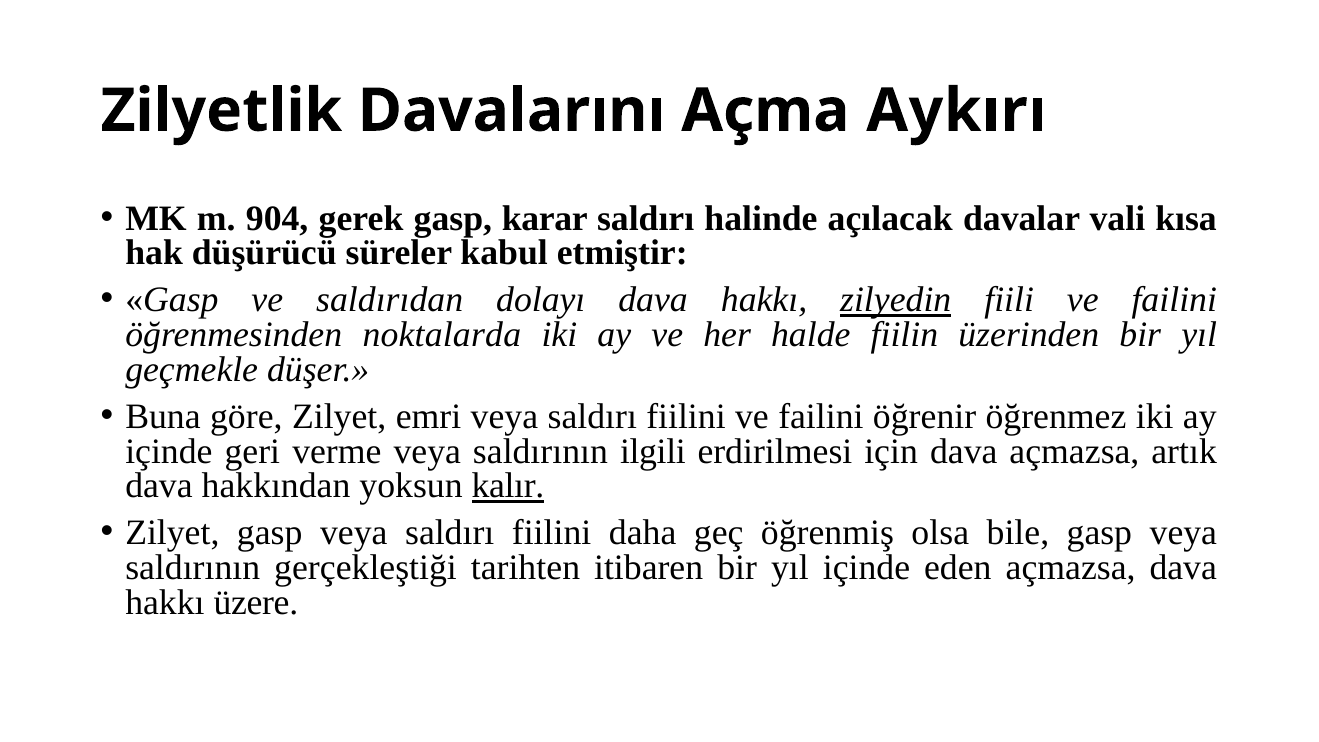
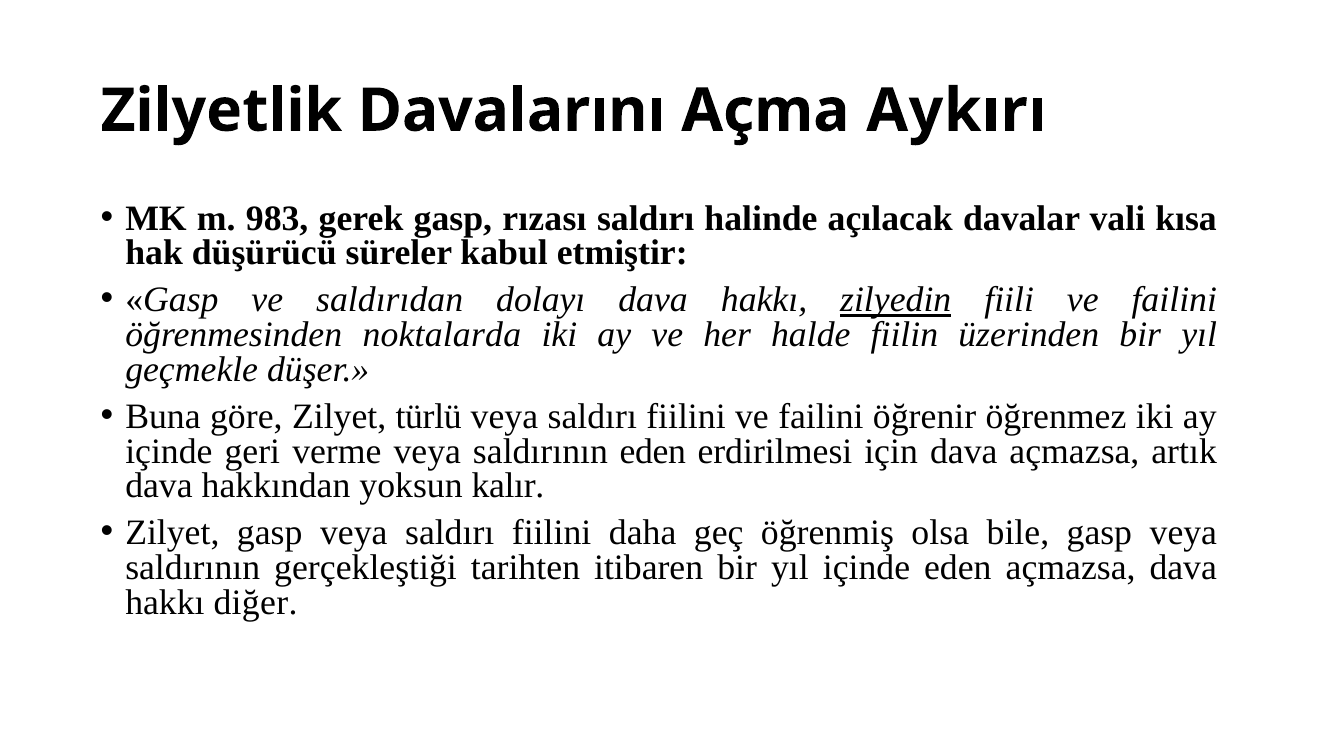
904: 904 -> 983
karar: karar -> rızası
emri: emri -> türlü
saldırının ilgili: ilgili -> eden
kalır underline: present -> none
üzere: üzere -> diğer
